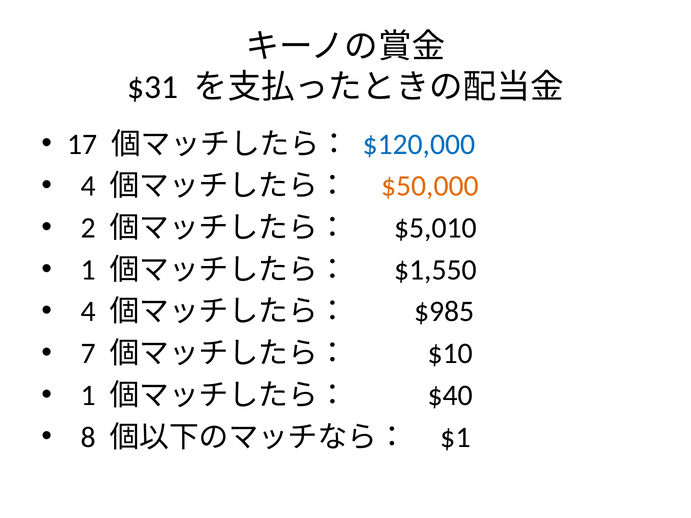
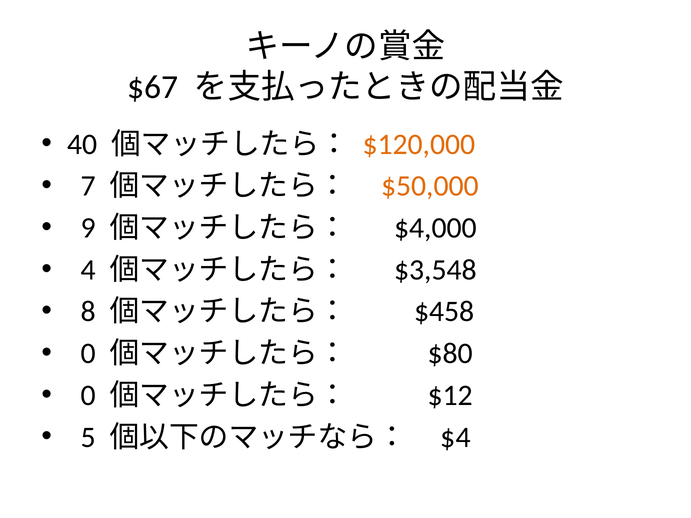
$31: $31 -> $67
17: 17 -> 40
$120,000 colour: blue -> orange
4 at (88, 186): 4 -> 7
2: 2 -> 9
$5,010: $5,010 -> $4,000
1 at (88, 270): 1 -> 4
$1,550: $1,550 -> $3,548
4 at (88, 312): 4 -> 8
$985: $985 -> $458
7 at (88, 354): 7 -> 0
$10: $10 -> $80
1 at (88, 396): 1 -> 0
$40: $40 -> $12
8: 8 -> 5
$1: $1 -> $4
